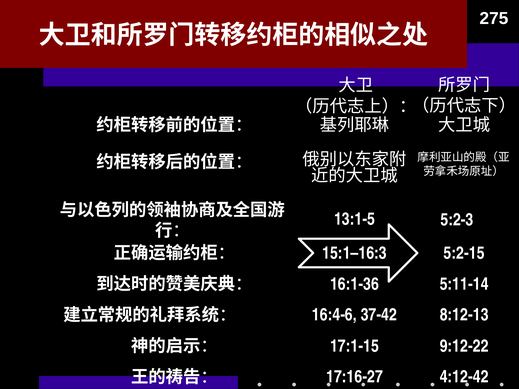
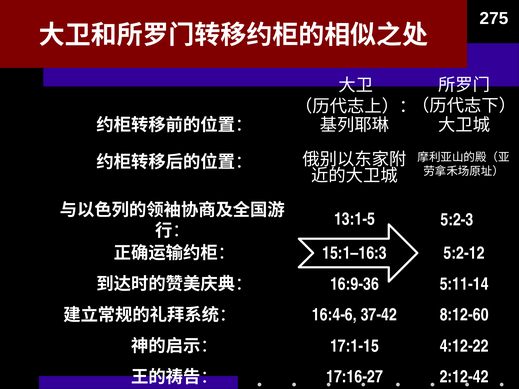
5:2-15: 5:2-15 -> 5:2-12
16:1-36: 16:1-36 -> 16:9-36
8:12-13: 8:12-13 -> 8:12-60
9:12-22: 9:12-22 -> 4:12-22
4:12-42: 4:12-42 -> 2:12-42
